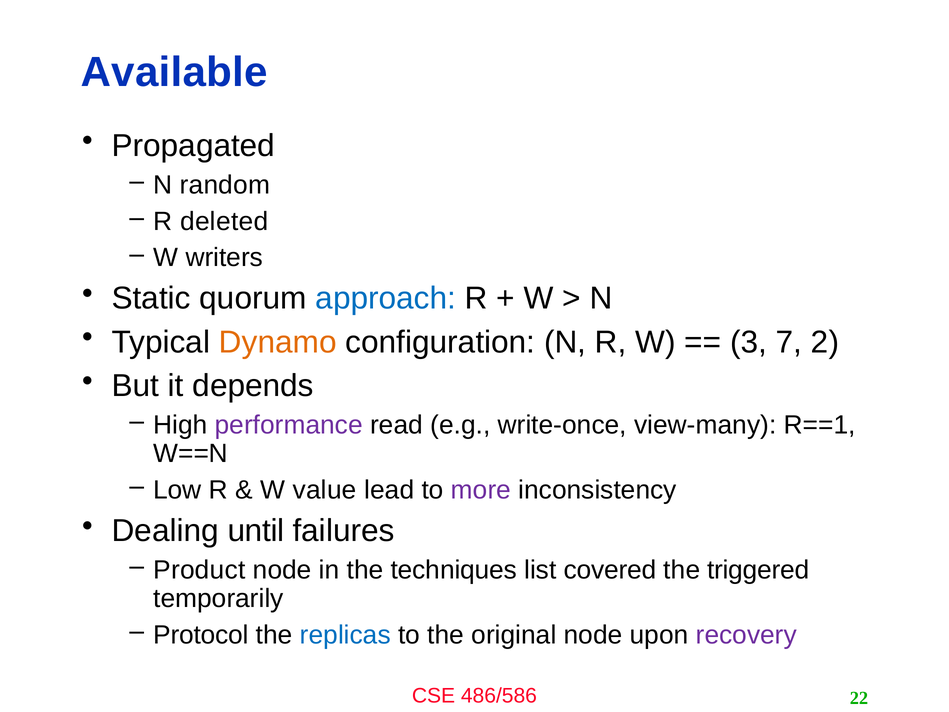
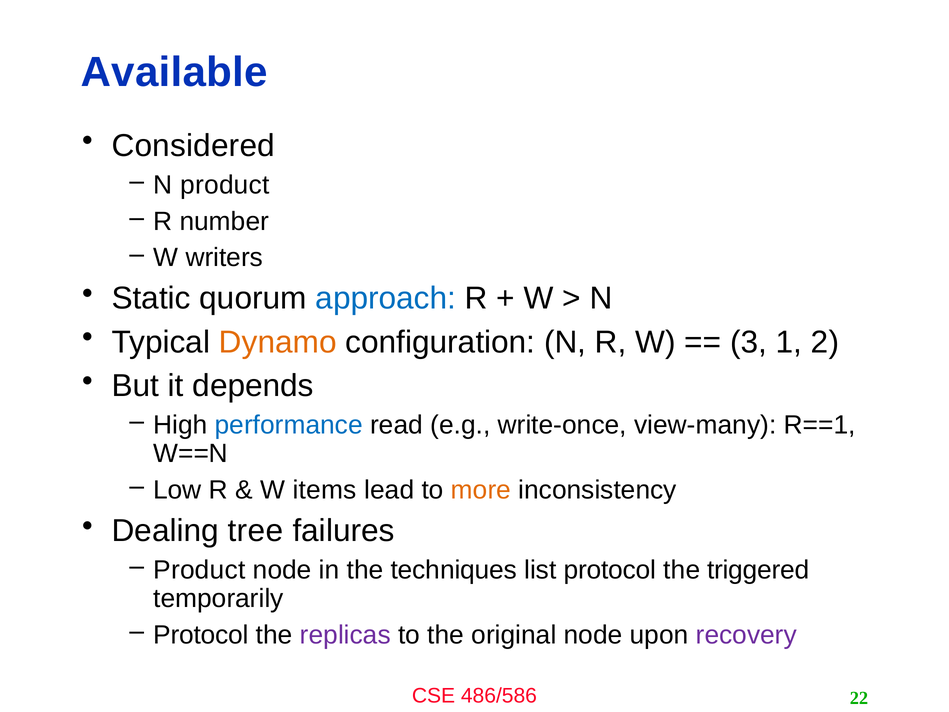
Propagated: Propagated -> Considered
N random: random -> product
deleted: deleted -> number
7: 7 -> 1
performance colour: purple -> blue
value: value -> items
more colour: purple -> orange
until: until -> tree
list covered: covered -> protocol
replicas colour: blue -> purple
